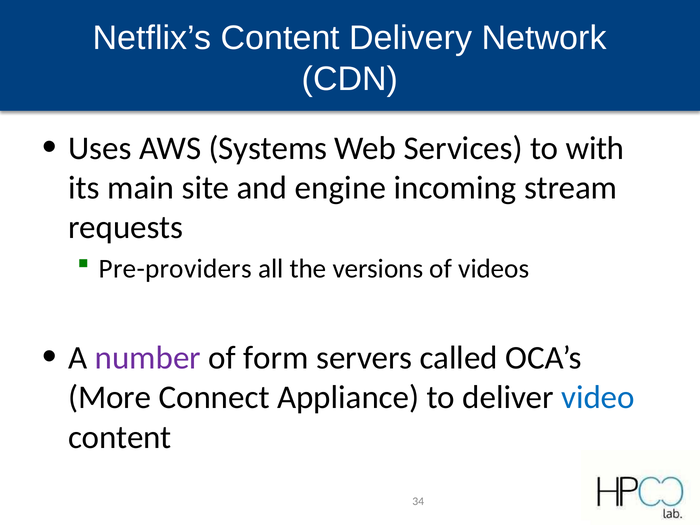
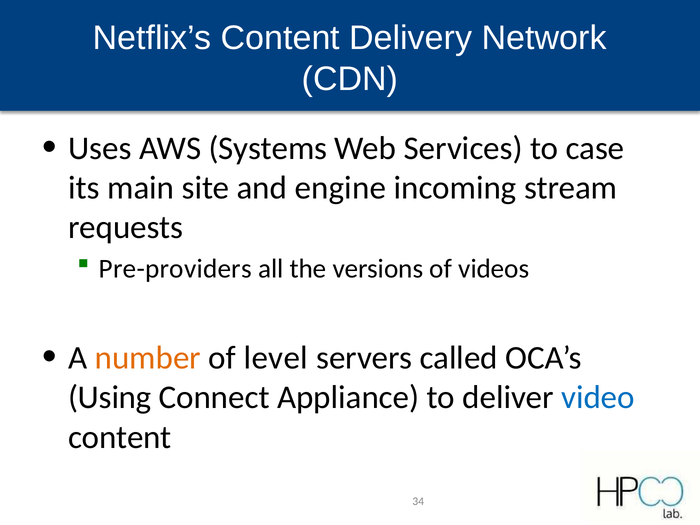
with: with -> case
number colour: purple -> orange
form: form -> level
More: More -> Using
